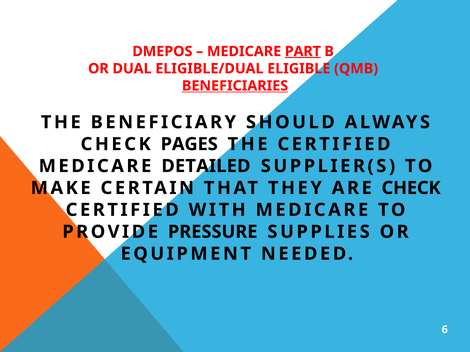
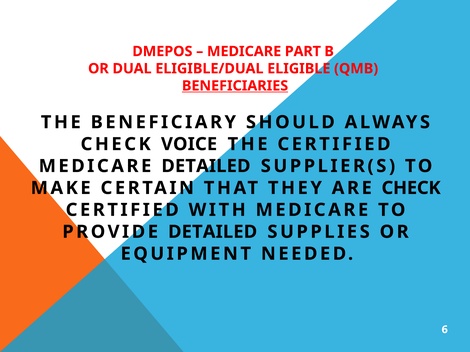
PART underline: present -> none
PAGES: PAGES -> VOICE
PROVIDE PRESSURE: PRESSURE -> DETAILED
